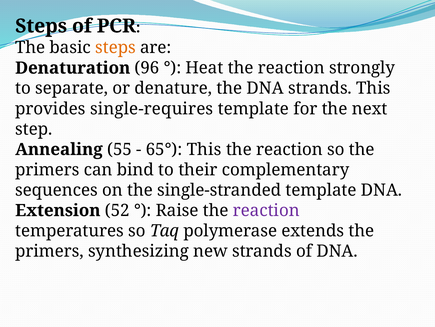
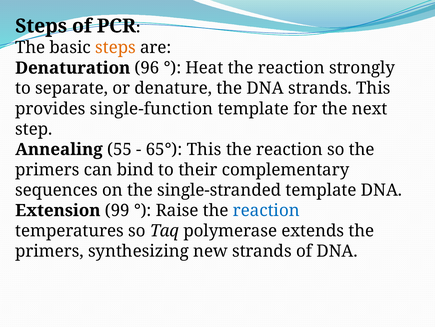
single-requires: single-requires -> single-function
52: 52 -> 99
reaction at (266, 210) colour: purple -> blue
